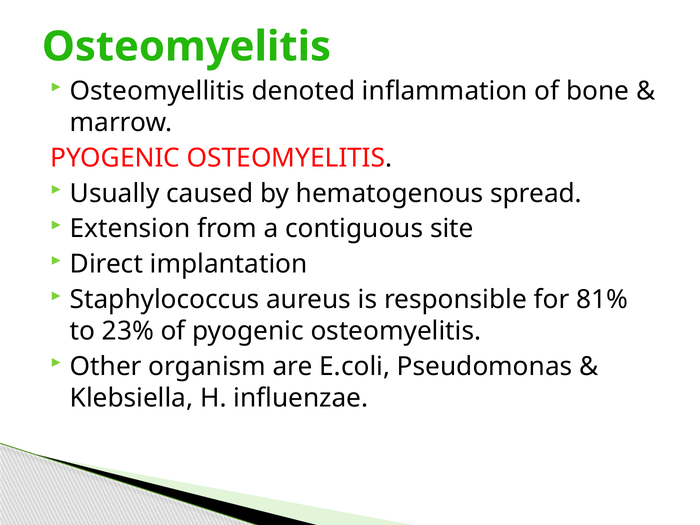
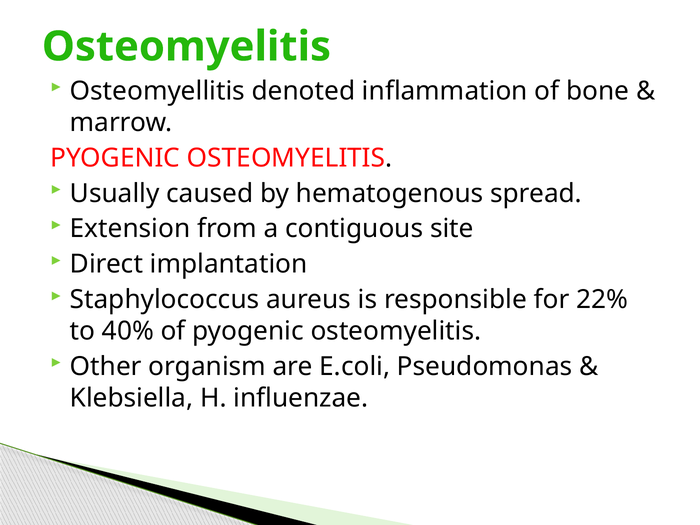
81%: 81% -> 22%
23%: 23% -> 40%
